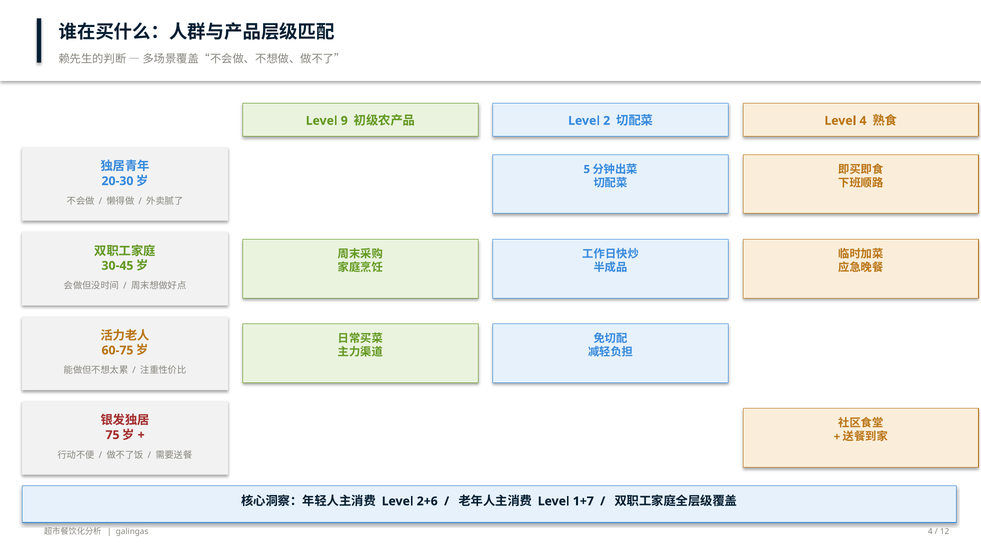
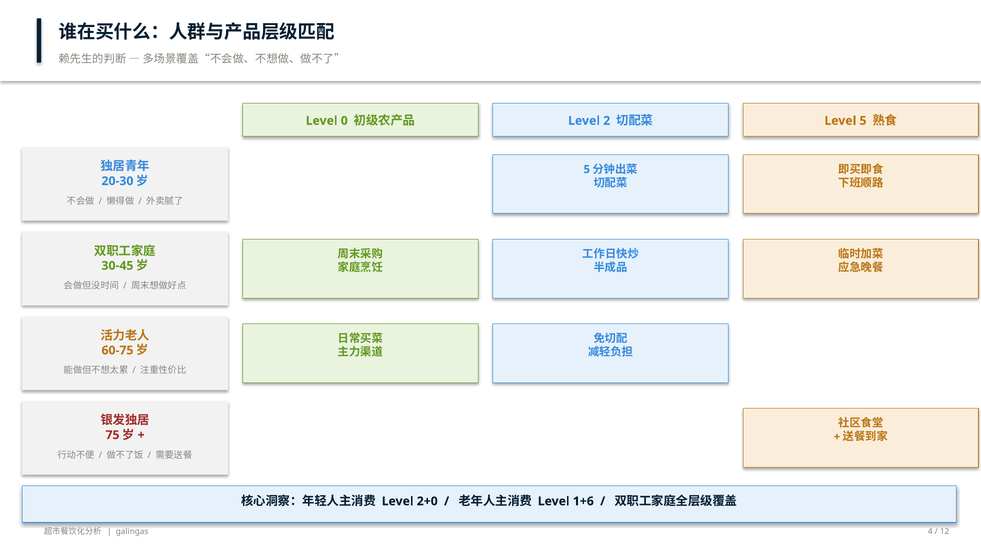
9: 9 -> 0
Level 4: 4 -> 5
2+6: 2+6 -> 2+0
1+7: 1+7 -> 1+6
